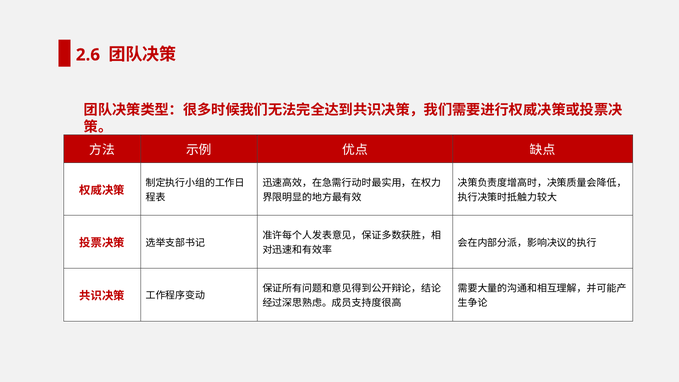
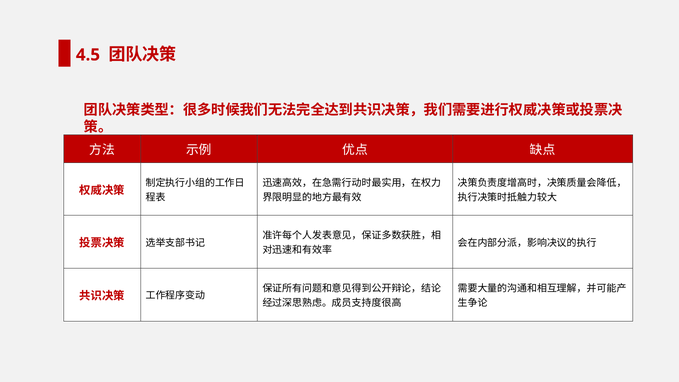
2.6: 2.6 -> 4.5
